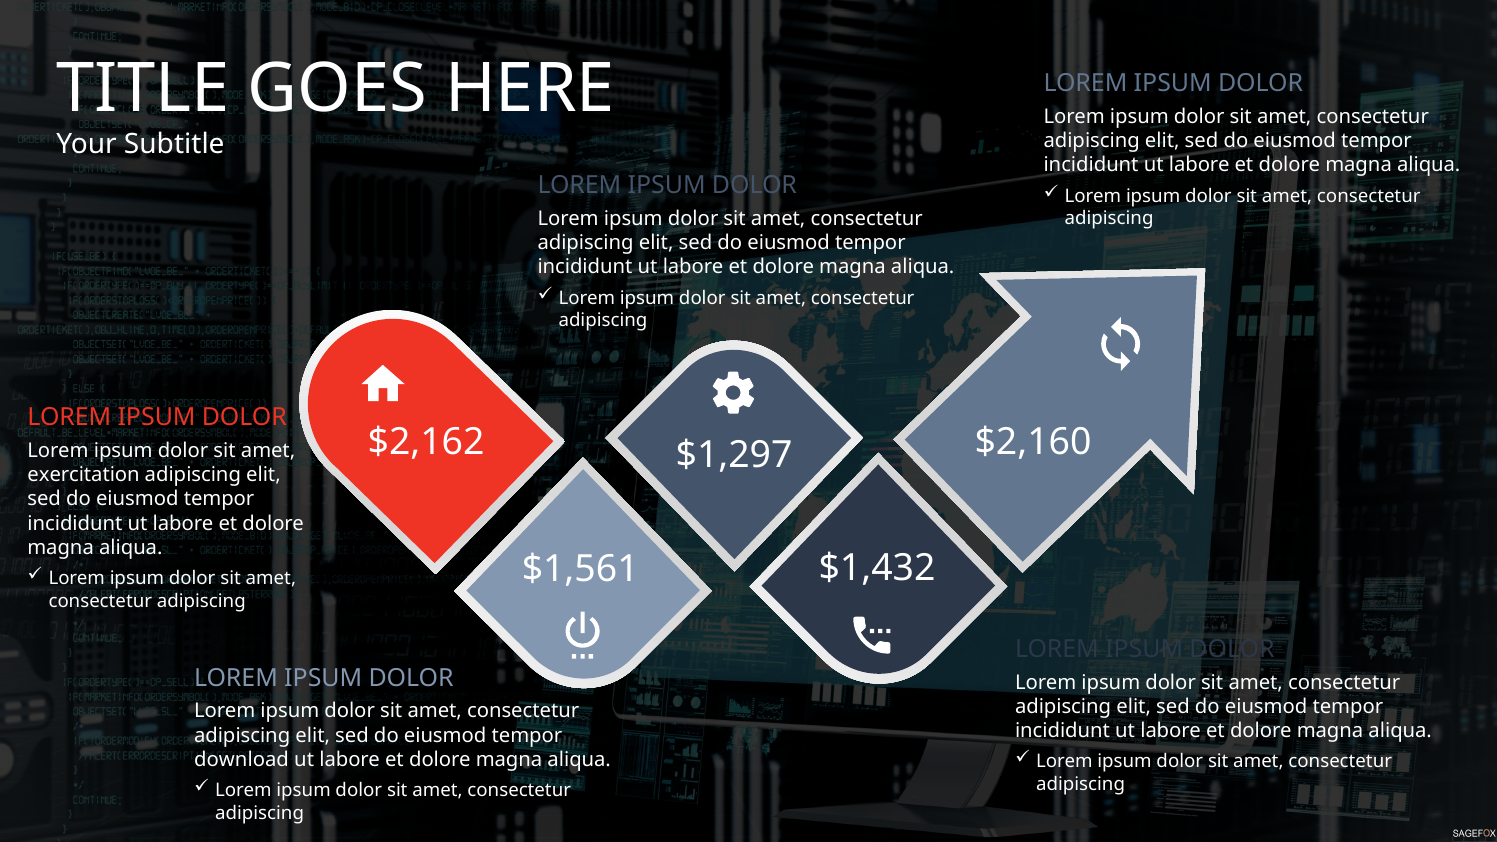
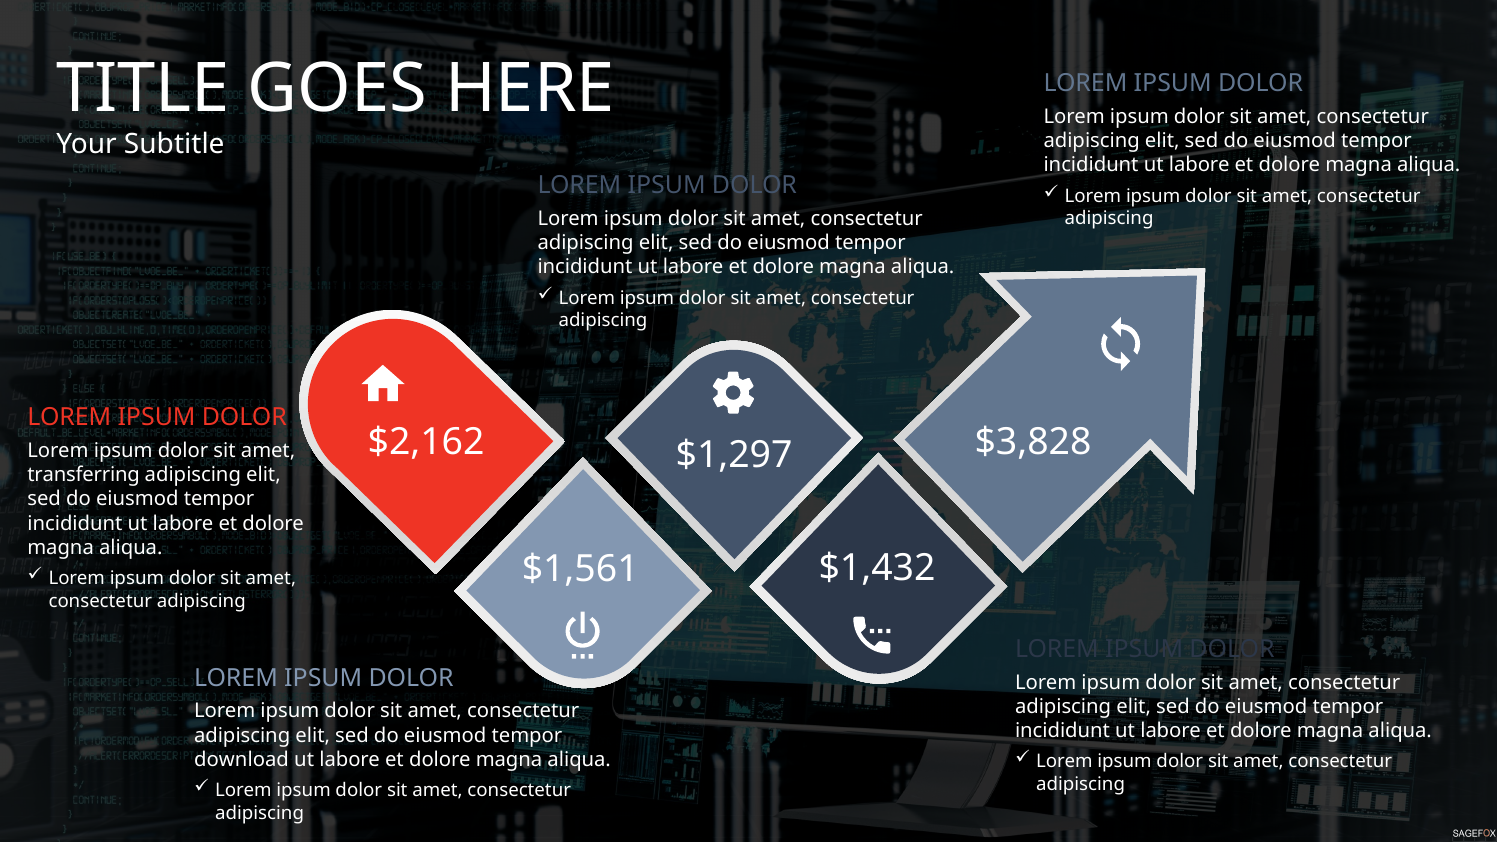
$2,160: $2,160 -> $3,828
exercitation: exercitation -> transferring
